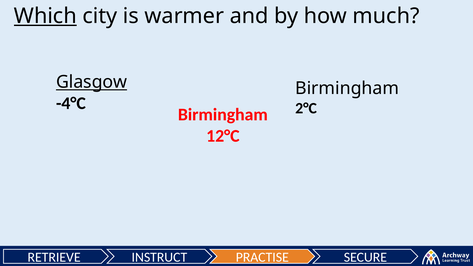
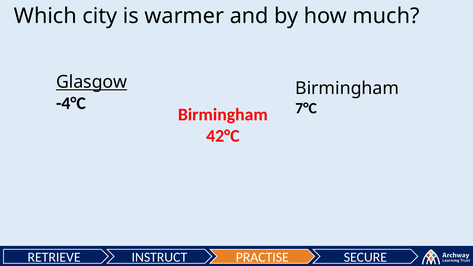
Which underline: present -> none
2°C: 2°C -> 7°C
12°C: 12°C -> 42°C
